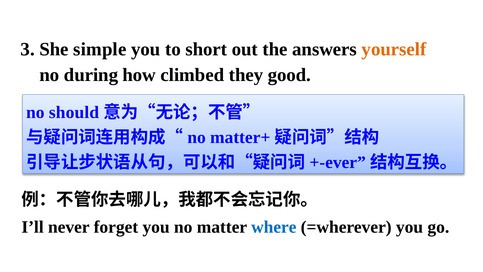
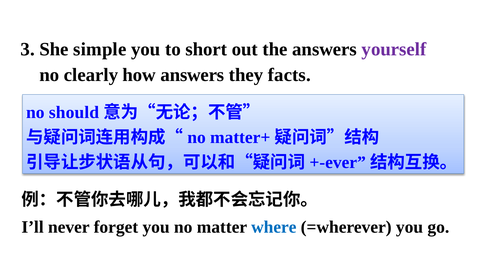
yourself colour: orange -> purple
during: during -> clearly
how climbed: climbed -> answers
good: good -> facts
